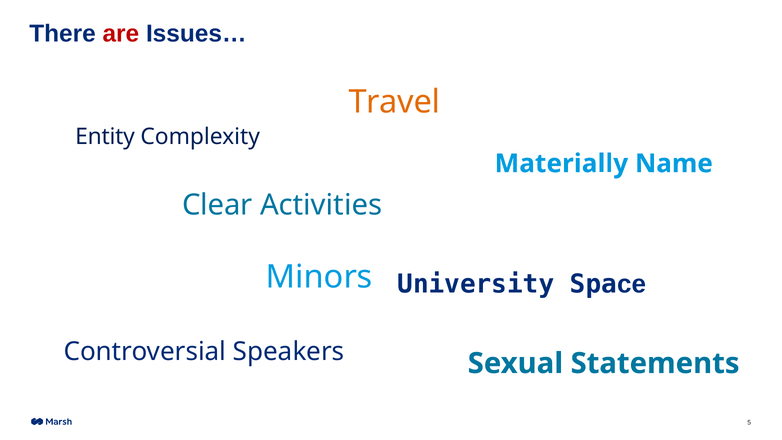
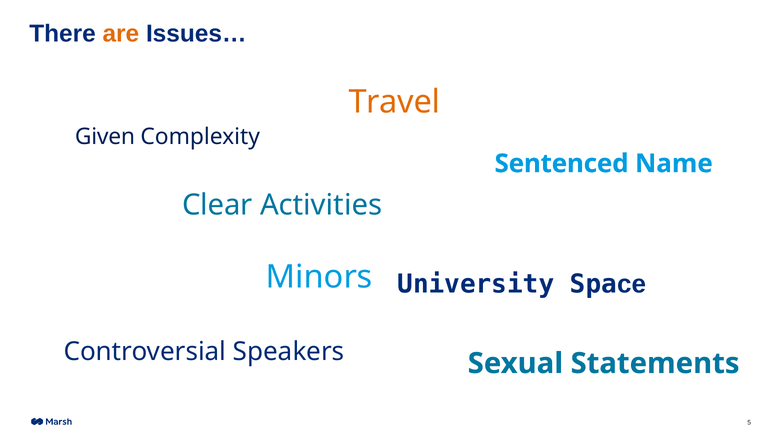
are colour: red -> orange
Entity: Entity -> Given
Materially: Materially -> Sentenced
